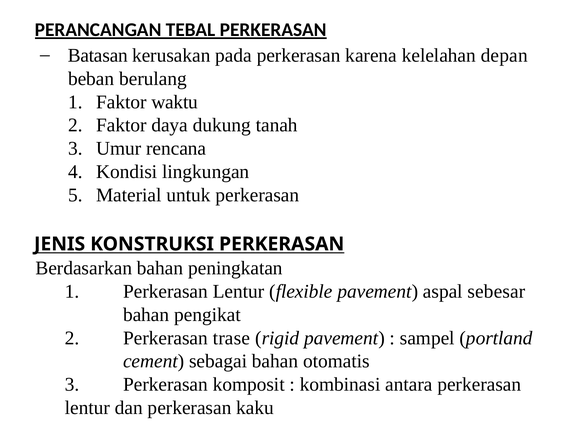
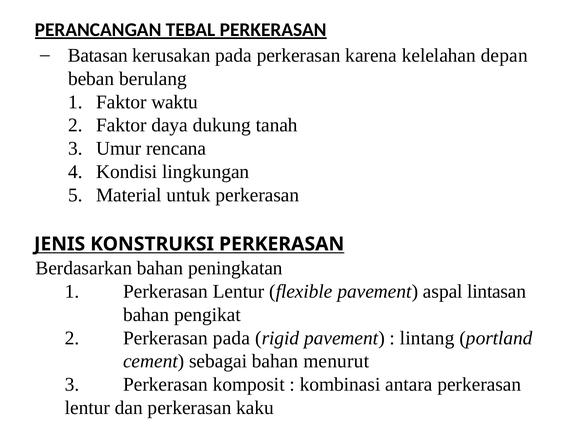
sebesar: sebesar -> lintasan
Perkerasan trase: trase -> pada
sampel: sampel -> lintang
otomatis: otomatis -> menurut
